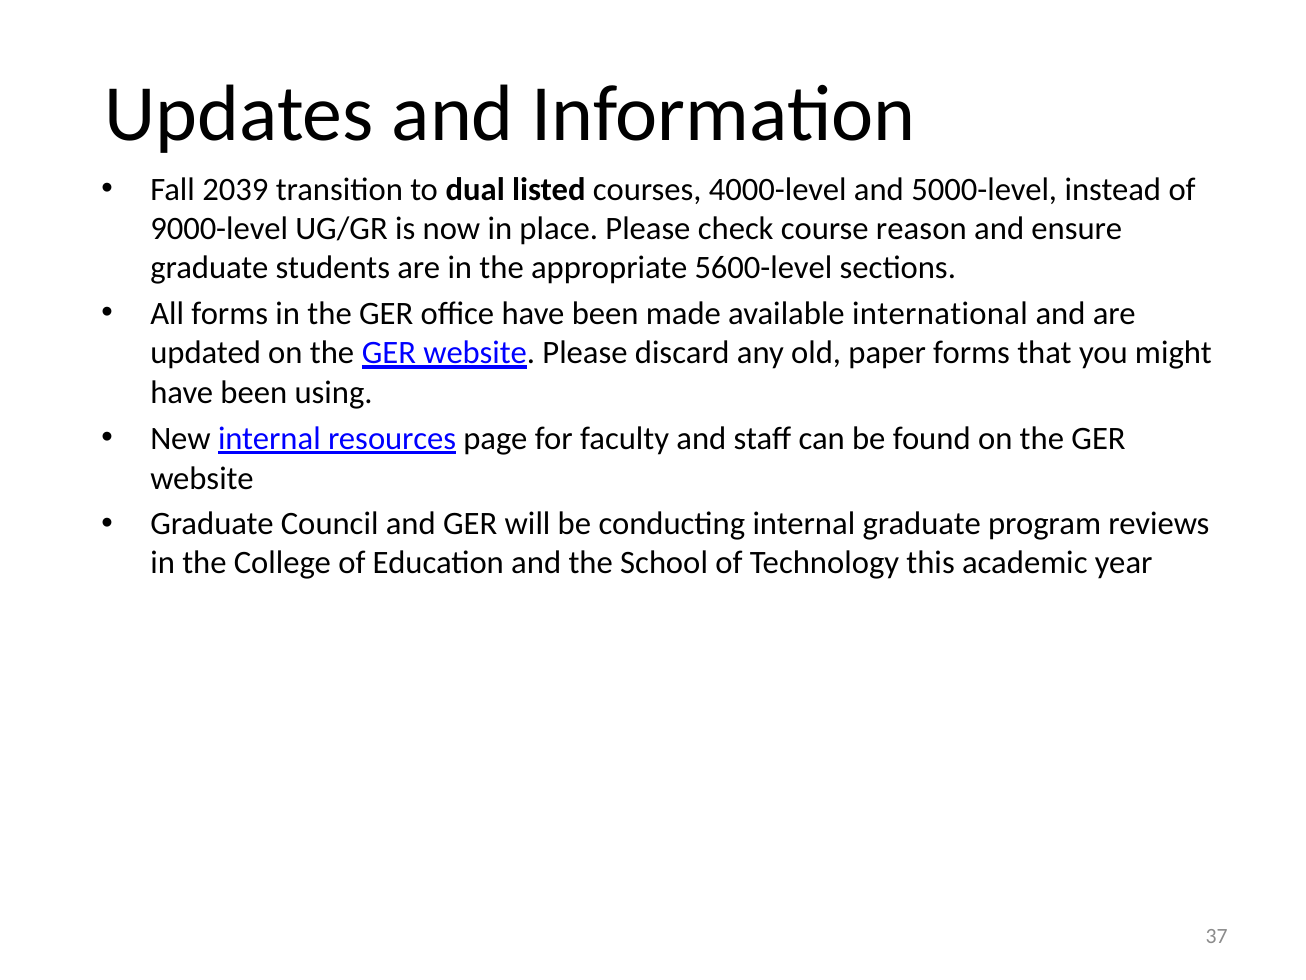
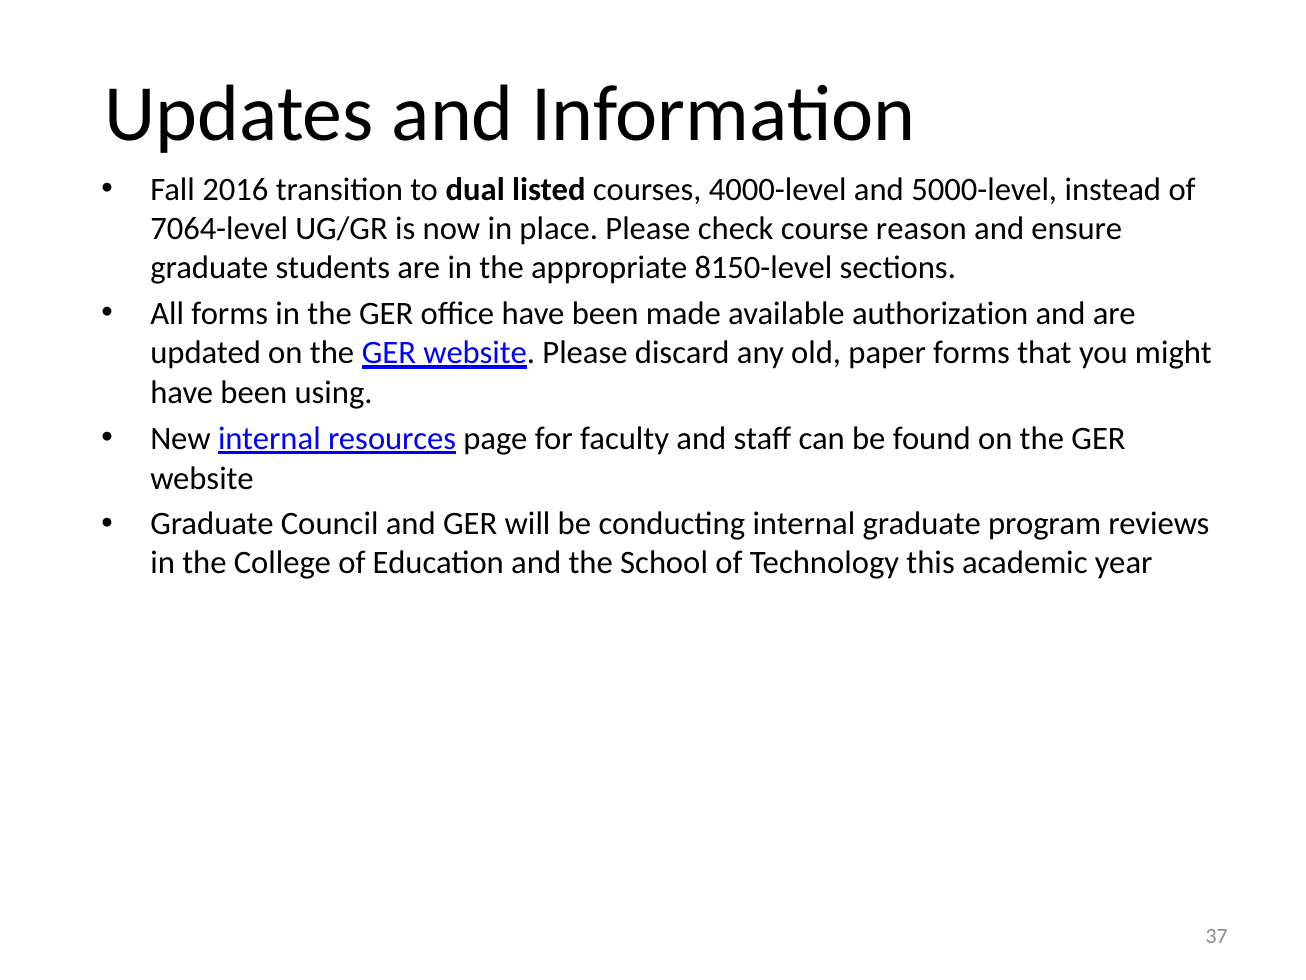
2039: 2039 -> 2016
9000-level: 9000-level -> 7064-level
5600-level: 5600-level -> 8150-level
international: international -> authorization
